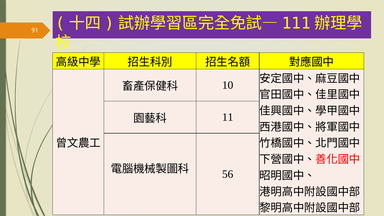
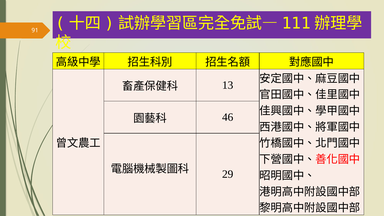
10: 10 -> 13
11: 11 -> 46
56: 56 -> 29
